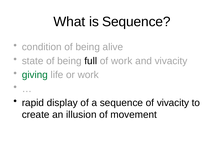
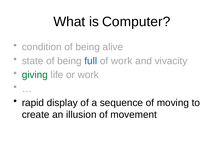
is Sequence: Sequence -> Computer
full colour: black -> blue
of vivacity: vivacity -> moving
